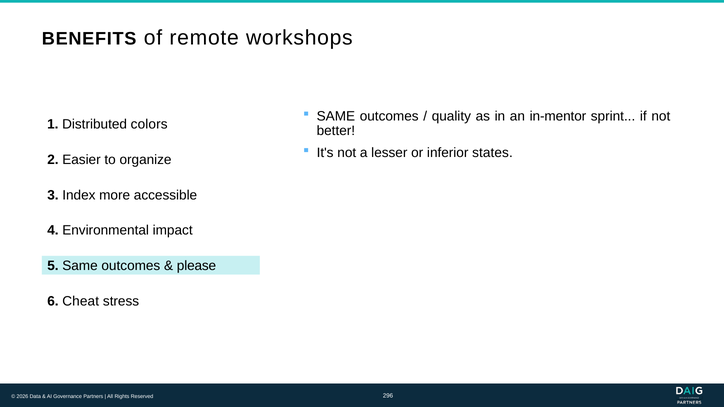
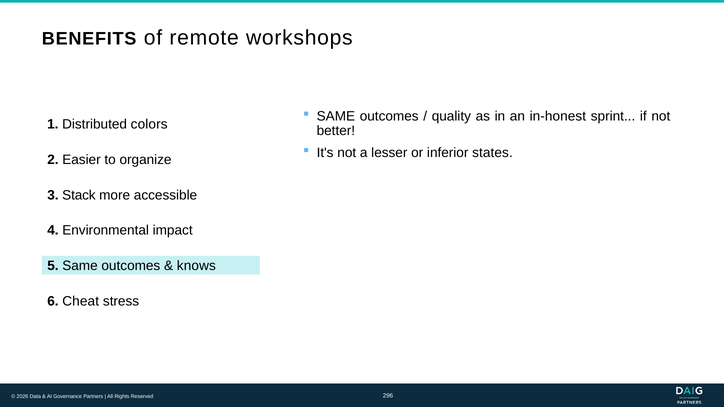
in-mentor: in-mentor -> in-honest
Index: Index -> Stack
please: please -> knows
